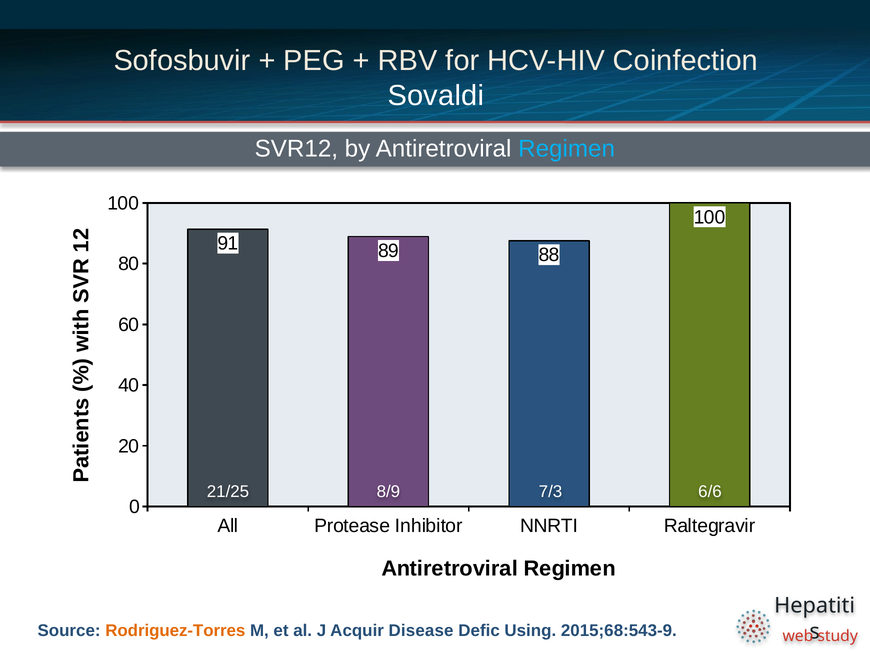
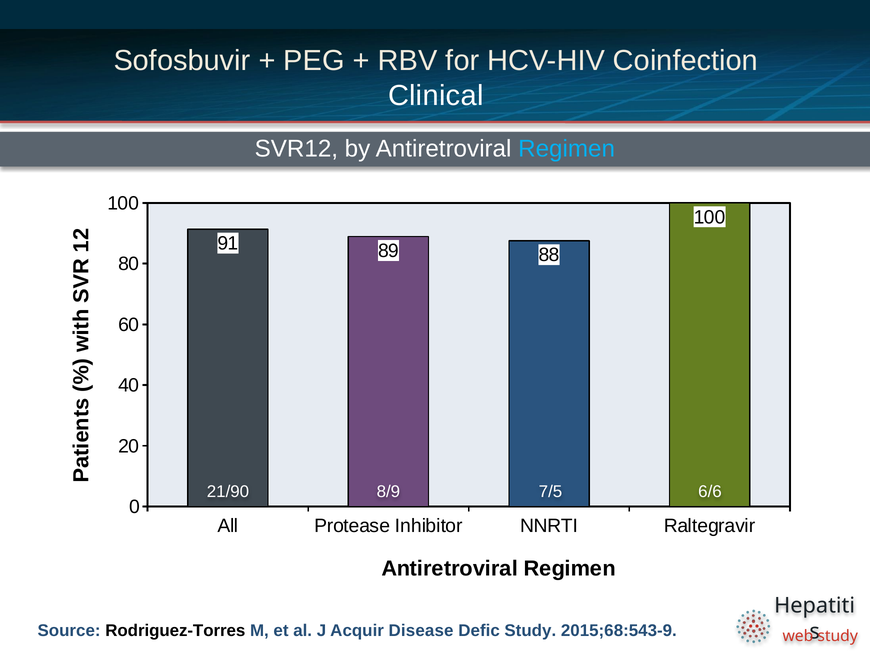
Sovaldi: Sovaldi -> Clinical
21/25: 21/25 -> 21/90
7/3: 7/3 -> 7/5
Rodriguez-Torres colour: orange -> black
Defic Using: Using -> Study
